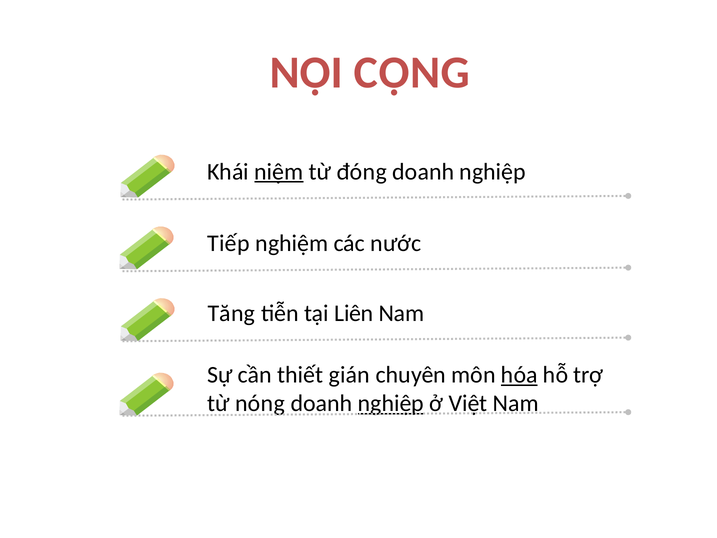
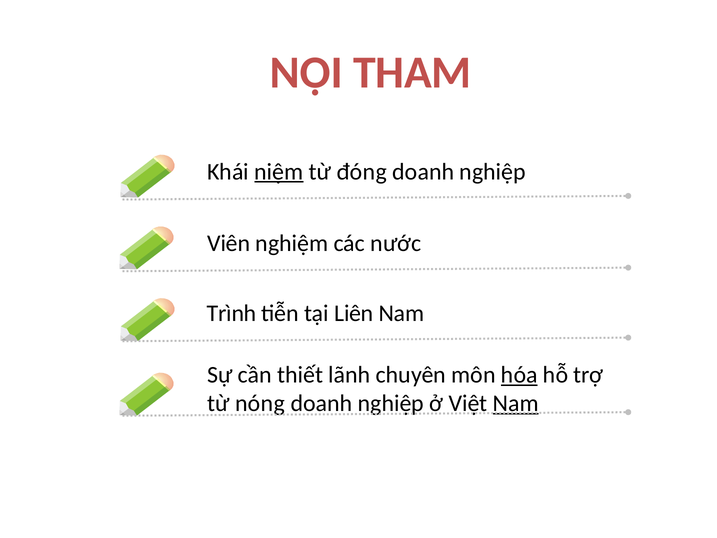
CỘNG: CỘNG -> THAM
Tiếp: Tiếp -> Viên
Tăng: Tăng -> Trình
gián: gián -> lãnh
nghiệp at (391, 403) underline: present -> none
Nam at (516, 403) underline: none -> present
